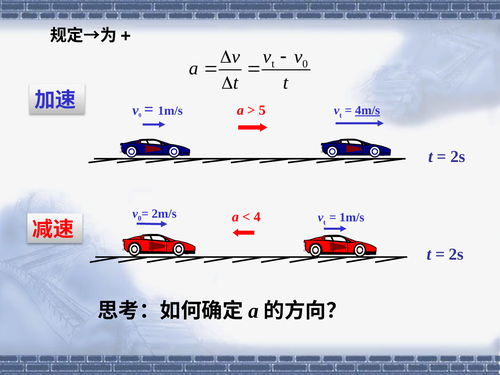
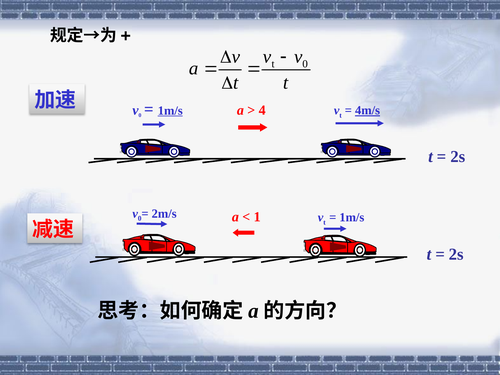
1m/s at (170, 111) underline: none -> present
5: 5 -> 4
4: 4 -> 1
